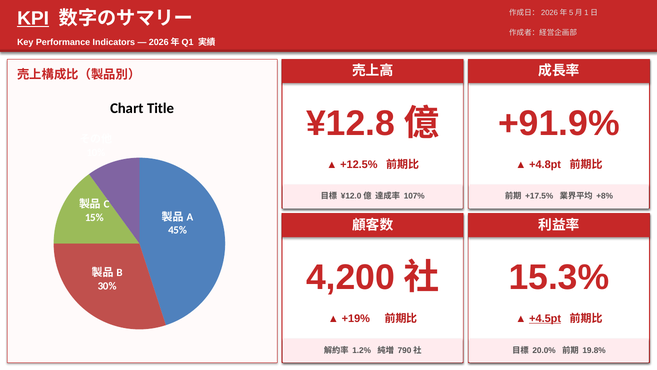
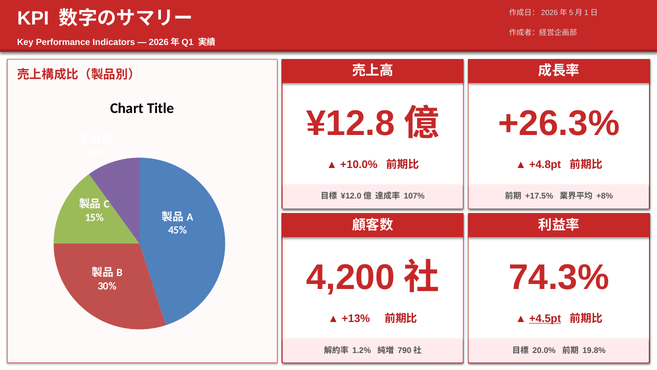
KPI underline: present -> none
+91.9%: +91.9% -> +26.3%
+12.5%: +12.5% -> +10.0%
15.3%: 15.3% -> 74.3%
+19%: +19% -> +13%
